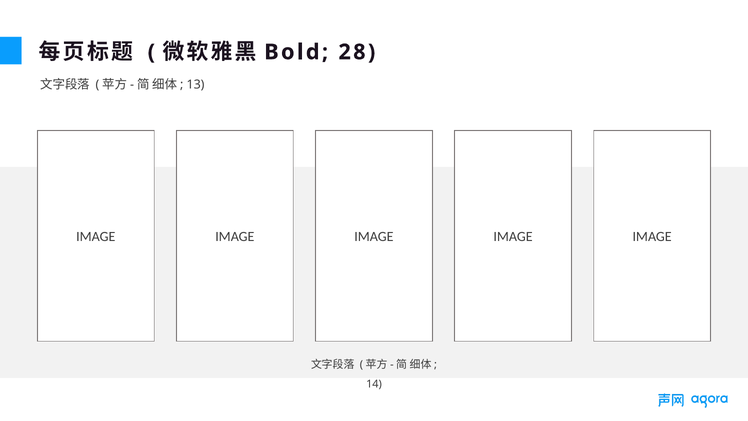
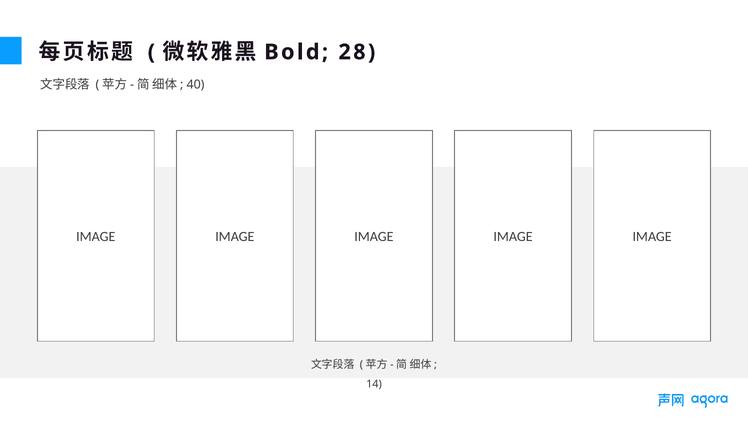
13: 13 -> 40
